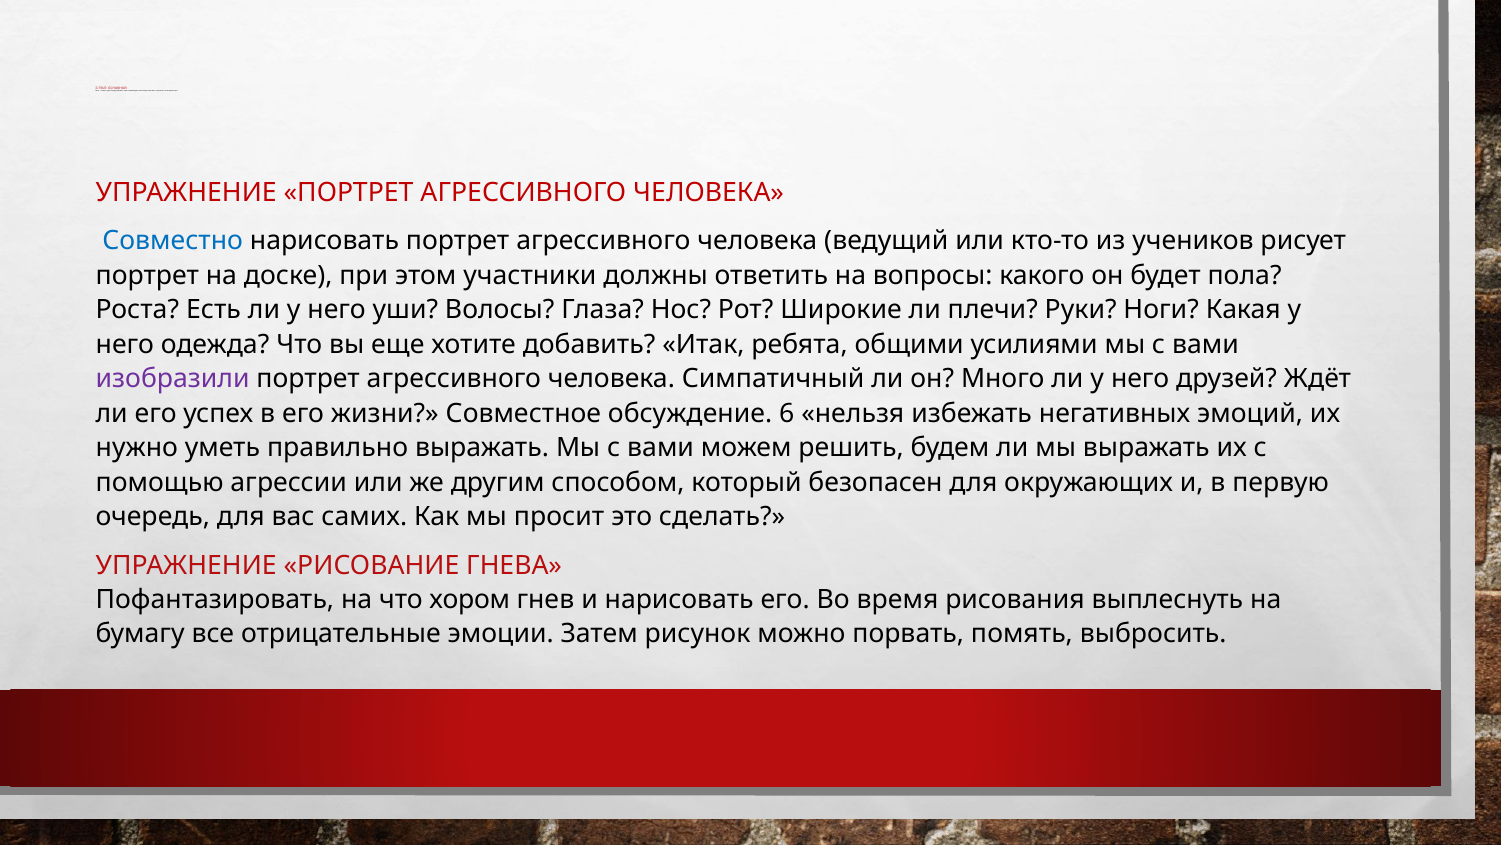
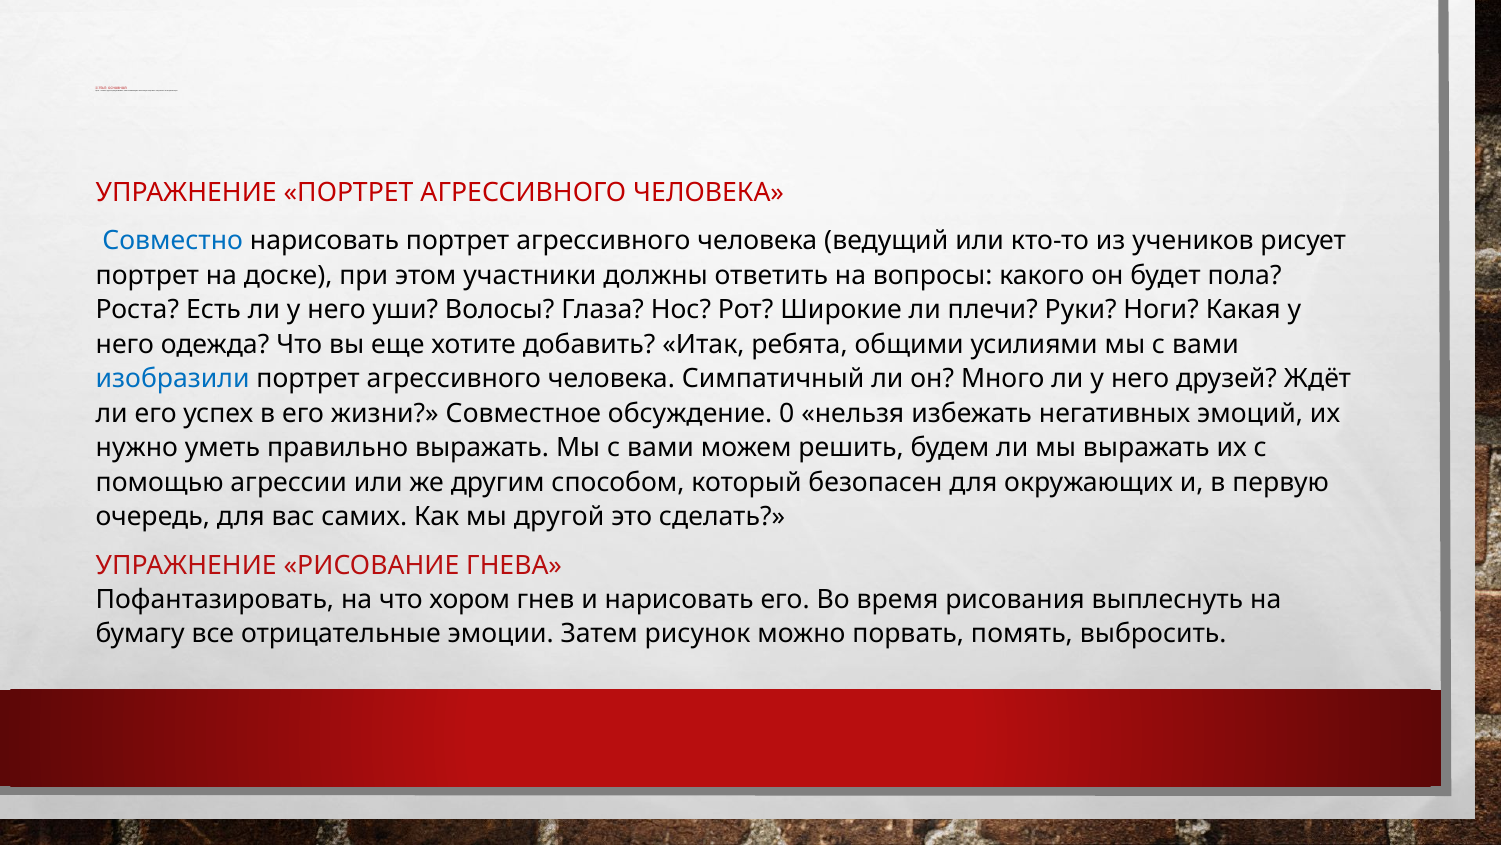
изобразили colour: purple -> blue
6: 6 -> 0
просит: просит -> другой
